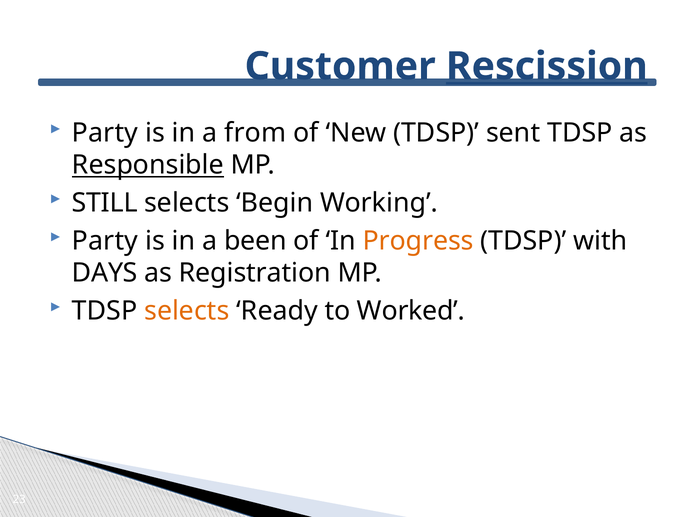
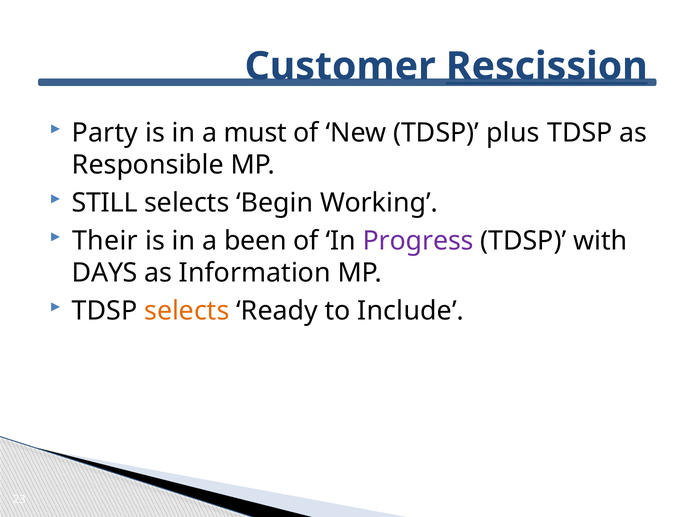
from: from -> must
sent: sent -> plus
Responsible underline: present -> none
Party at (105, 241): Party -> Their
Progress colour: orange -> purple
Registration: Registration -> Information
Worked: Worked -> Include
